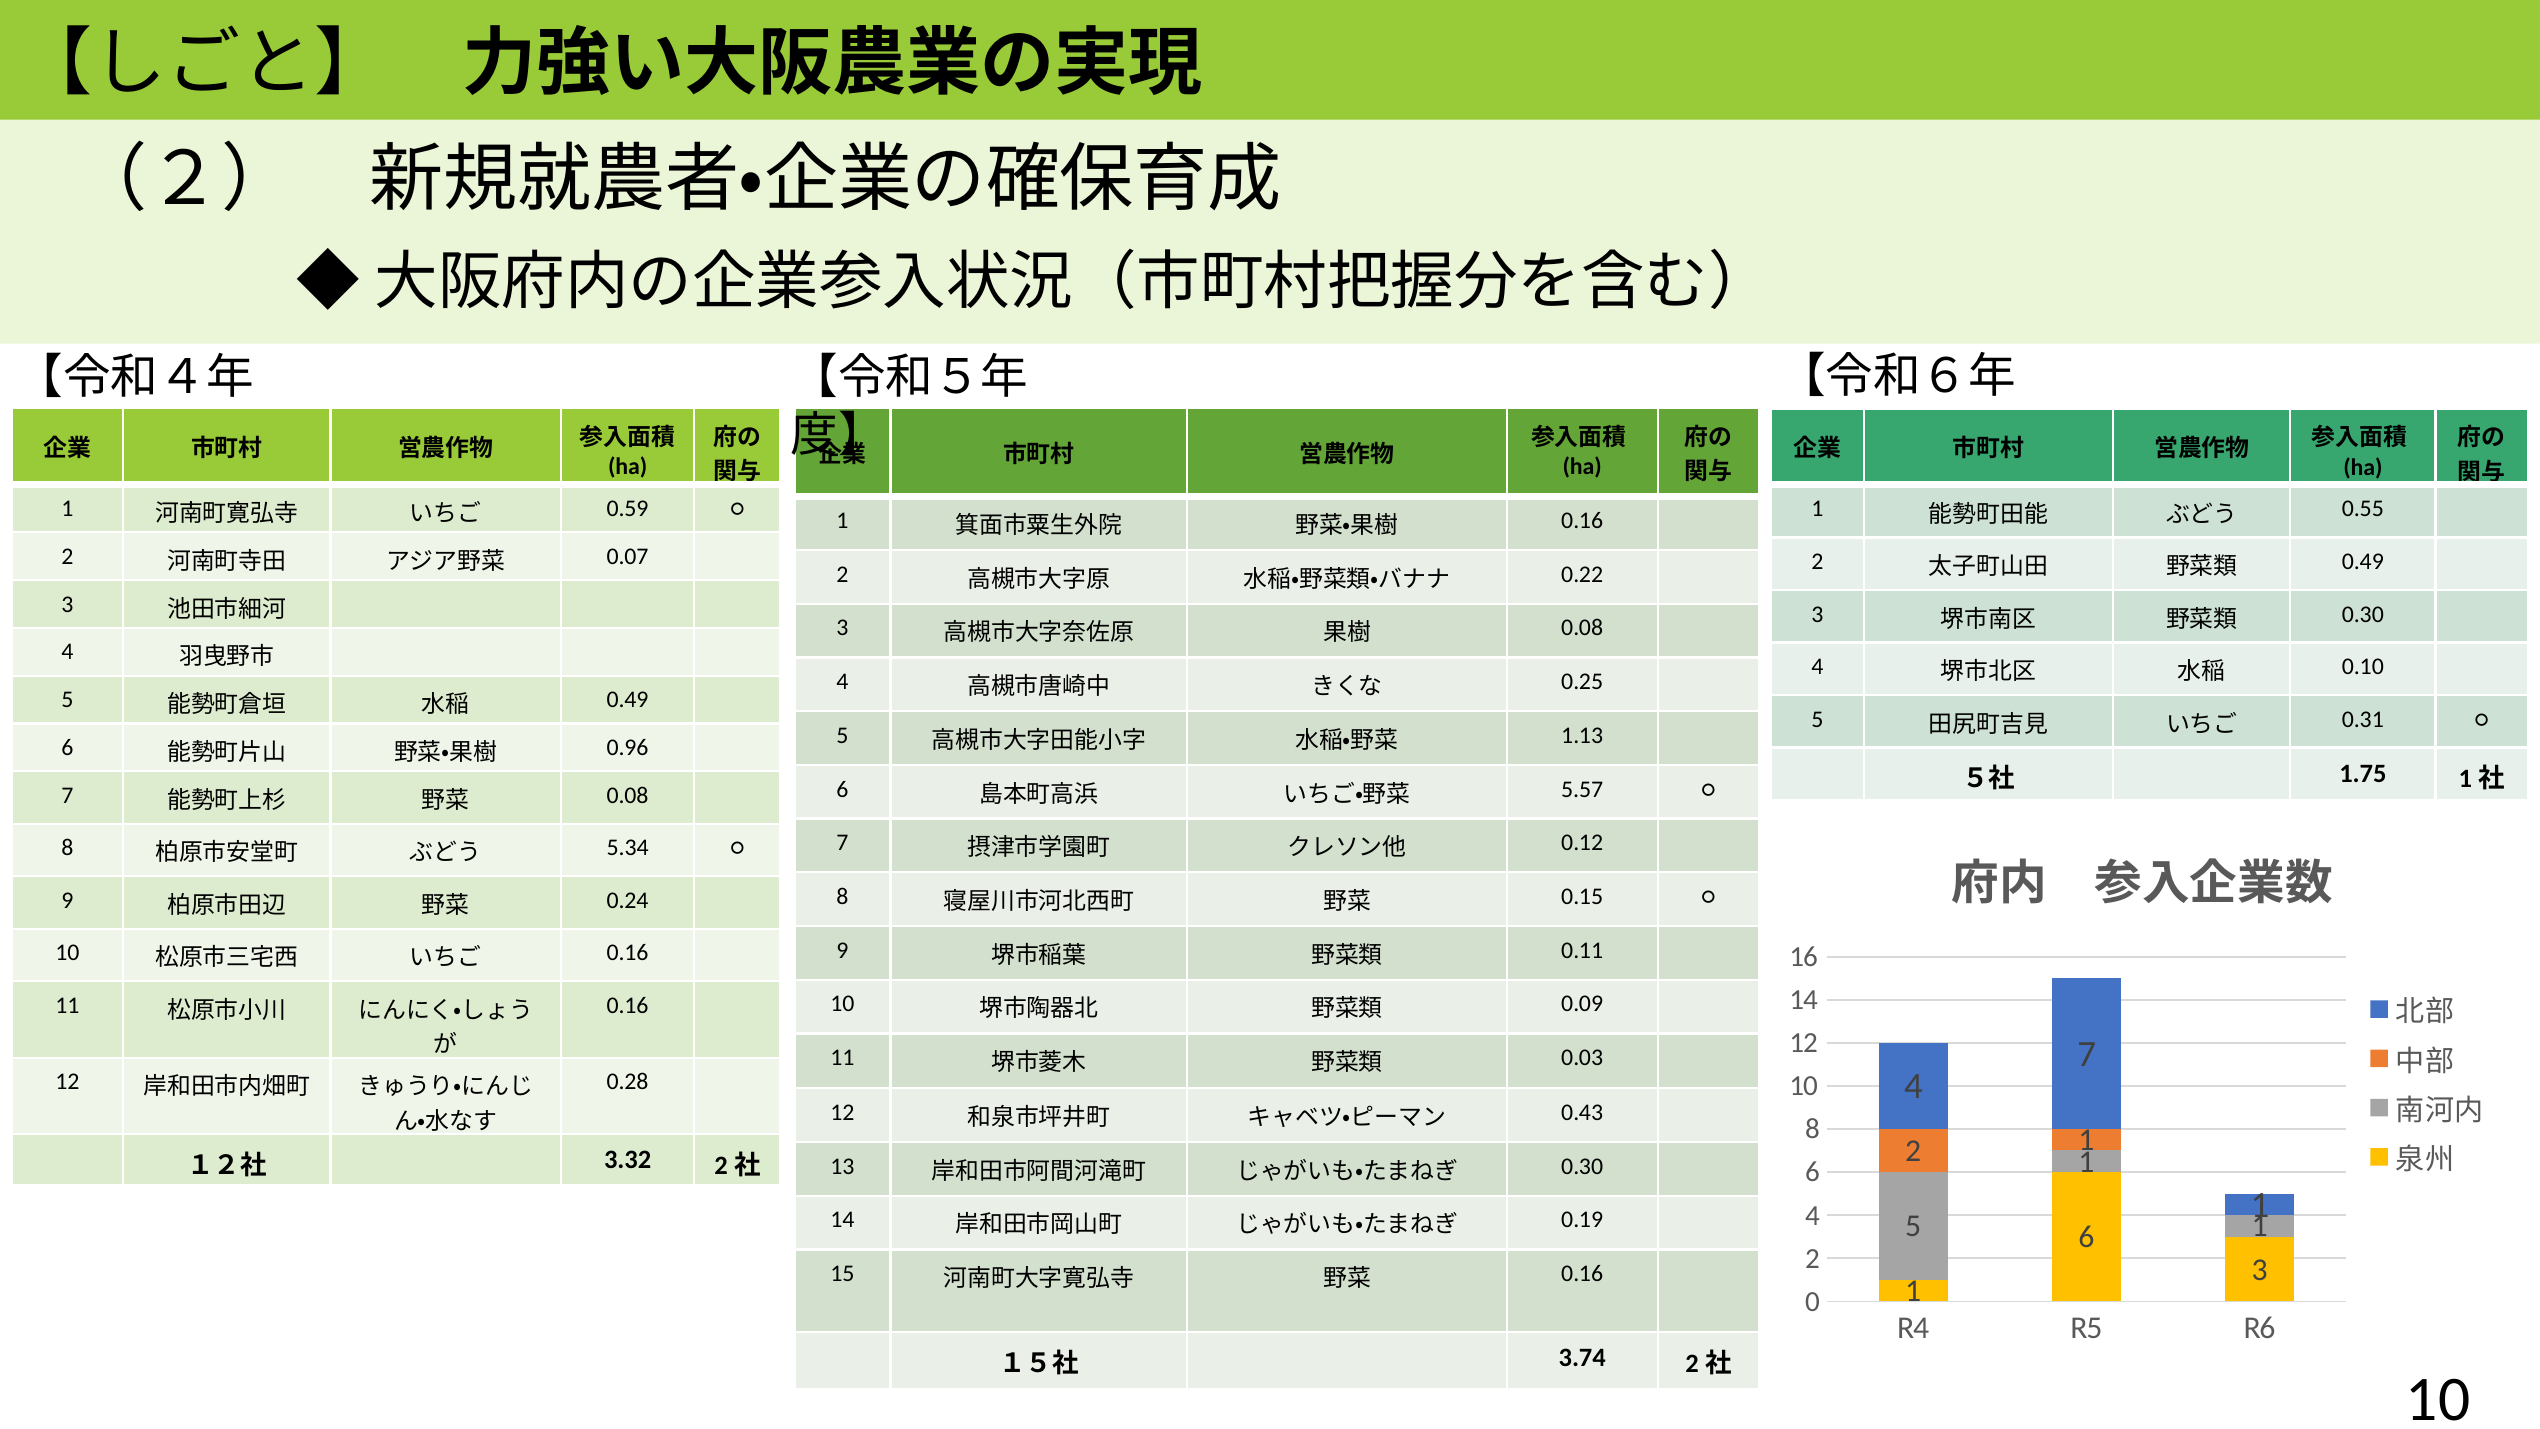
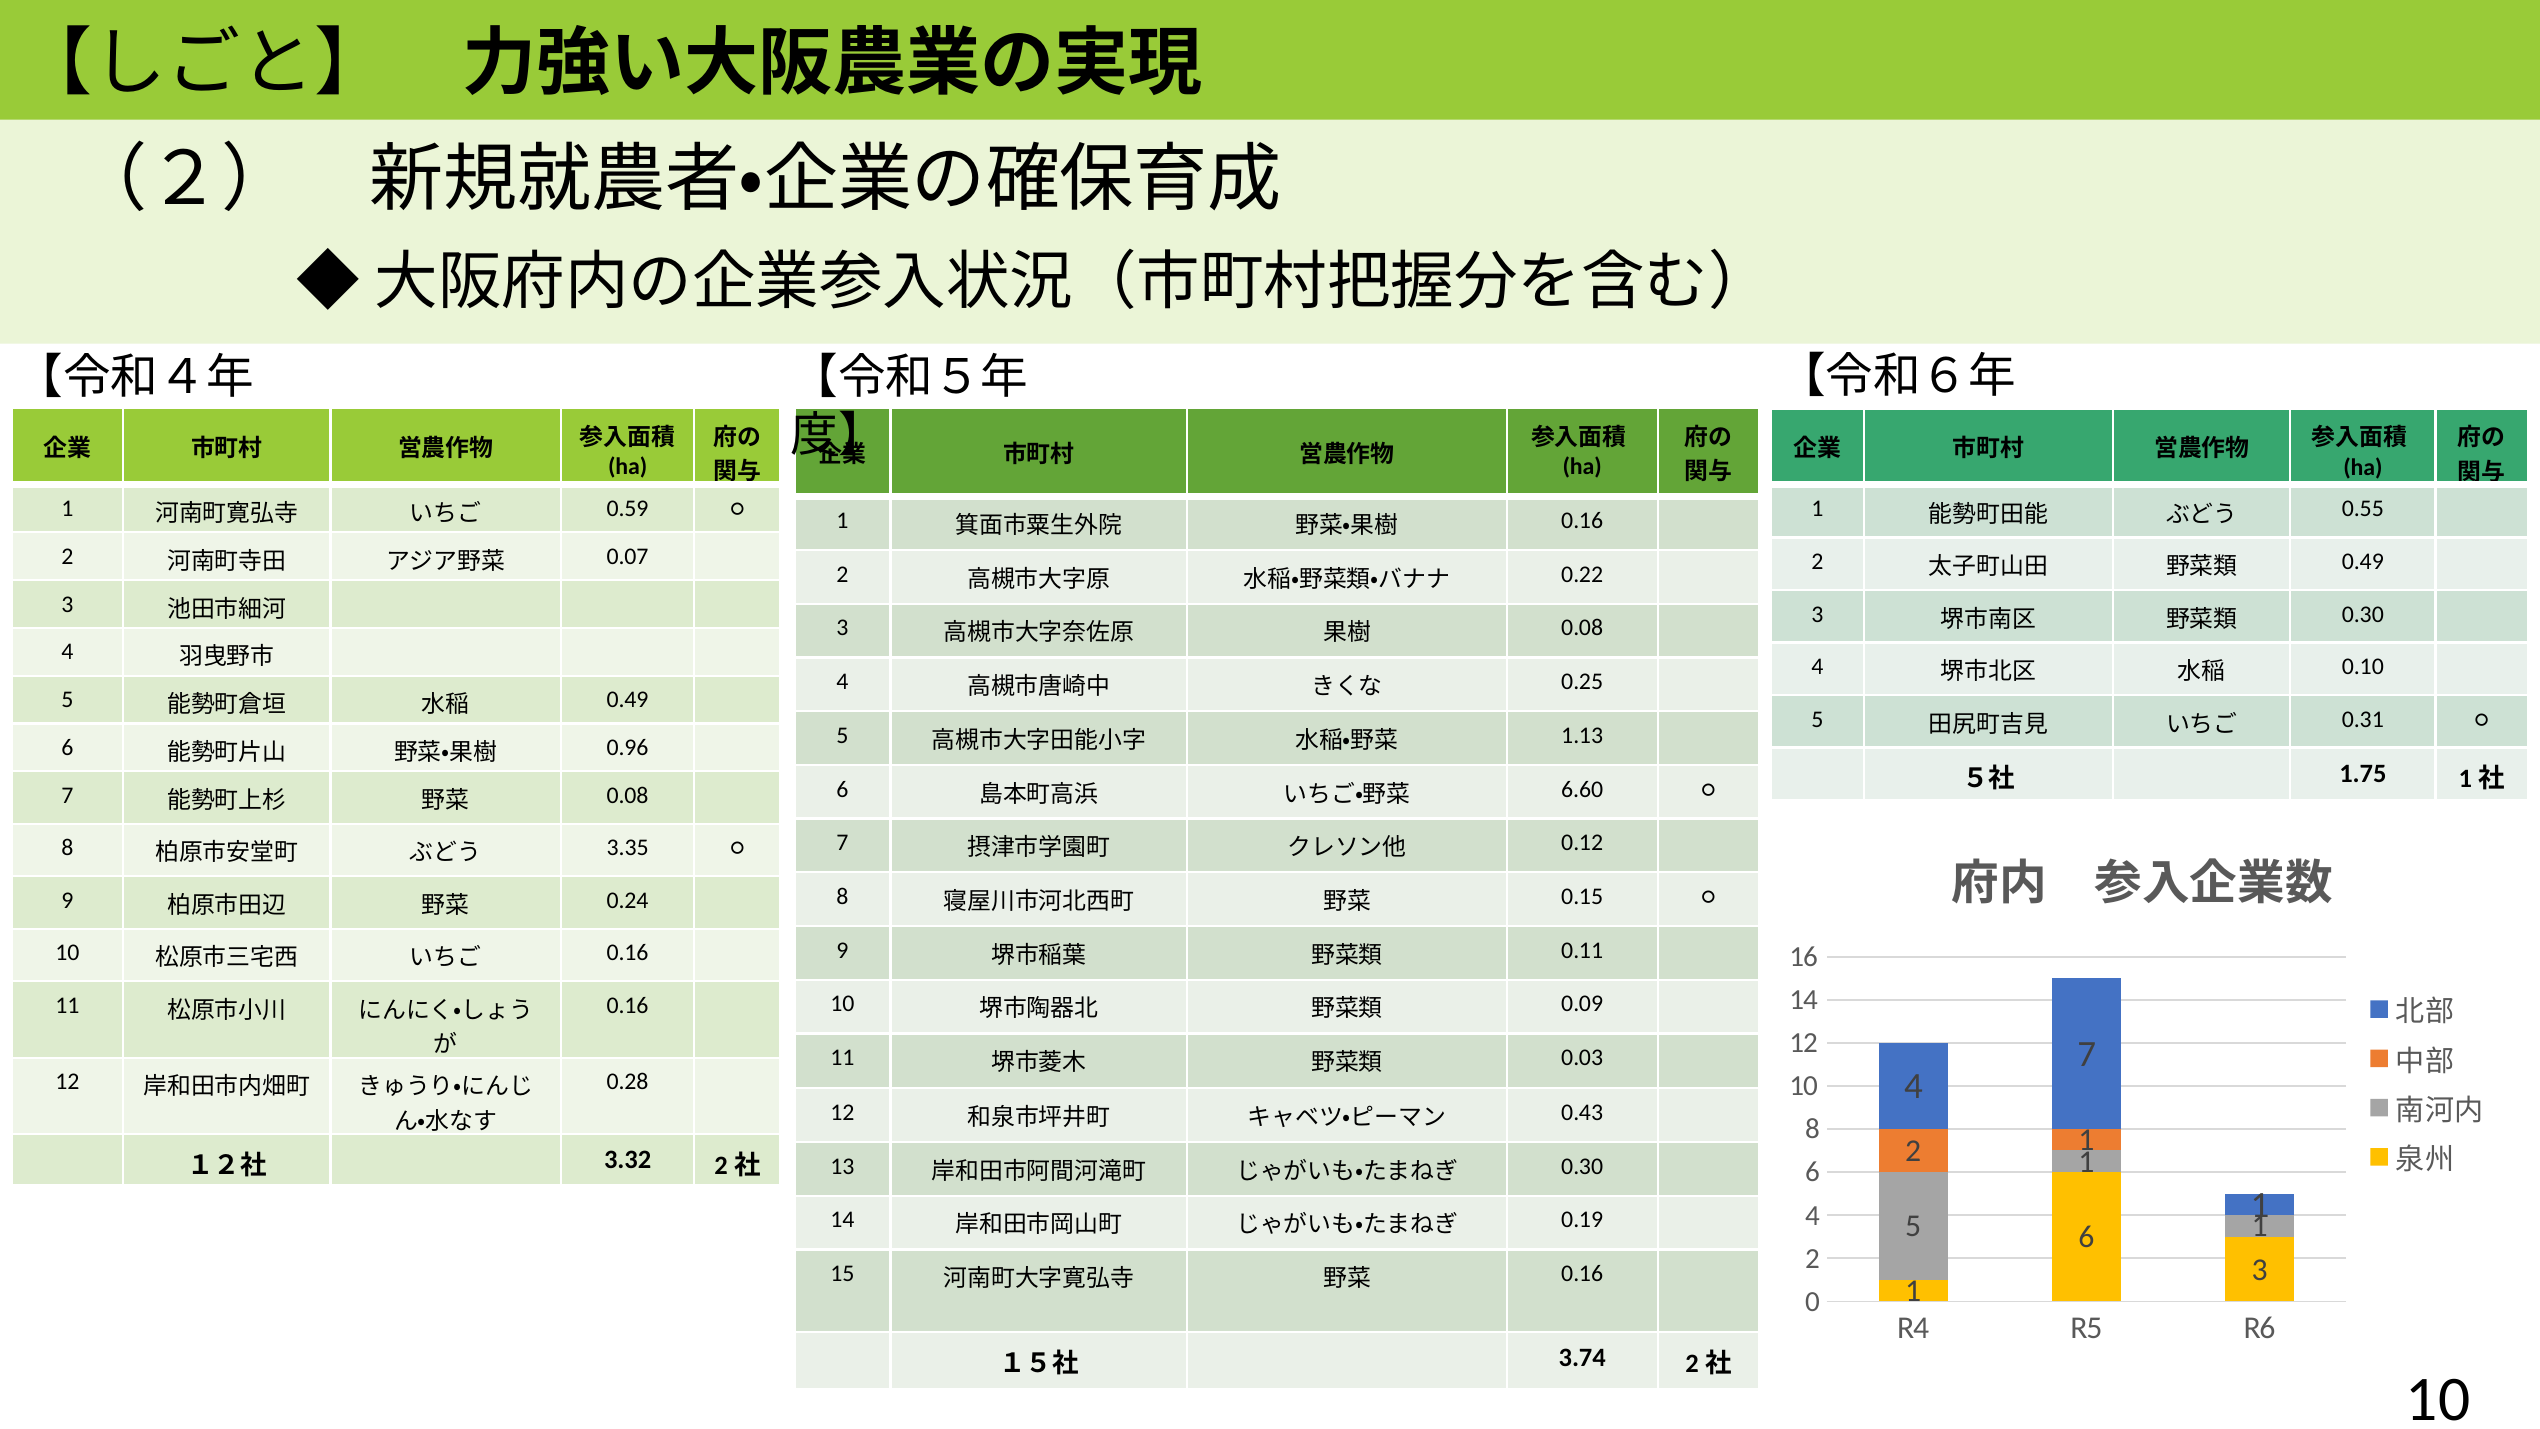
5.57: 5.57 -> 6.60
5.34: 5.34 -> 3.35
